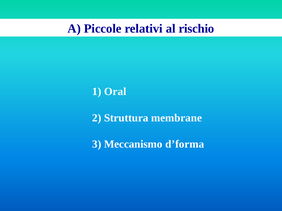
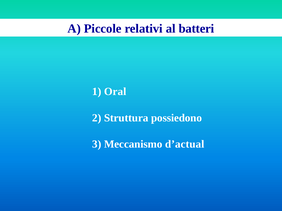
rischio: rischio -> batteri
membrane: membrane -> possiedono
d’forma: d’forma -> d’actual
